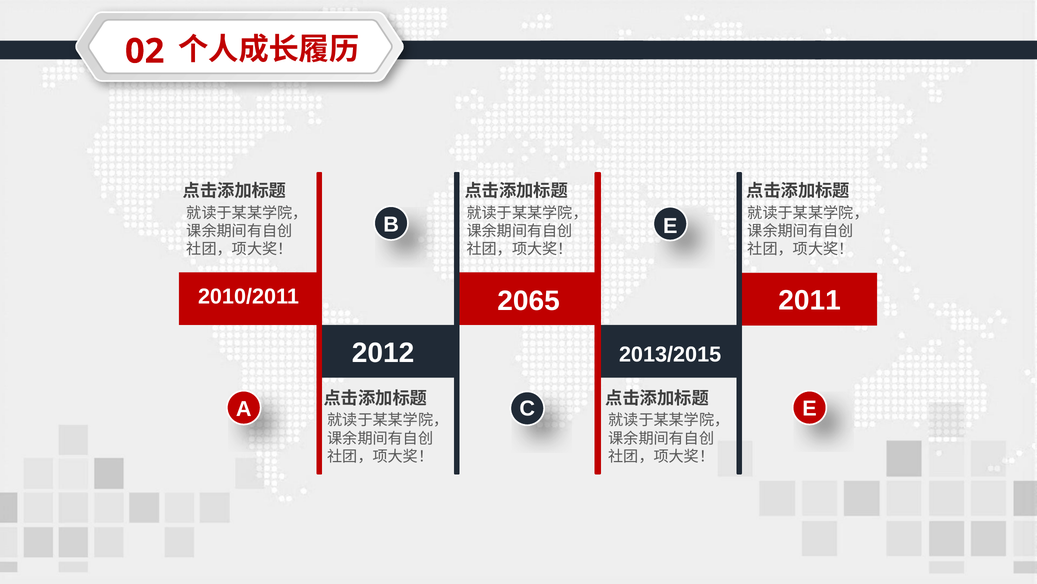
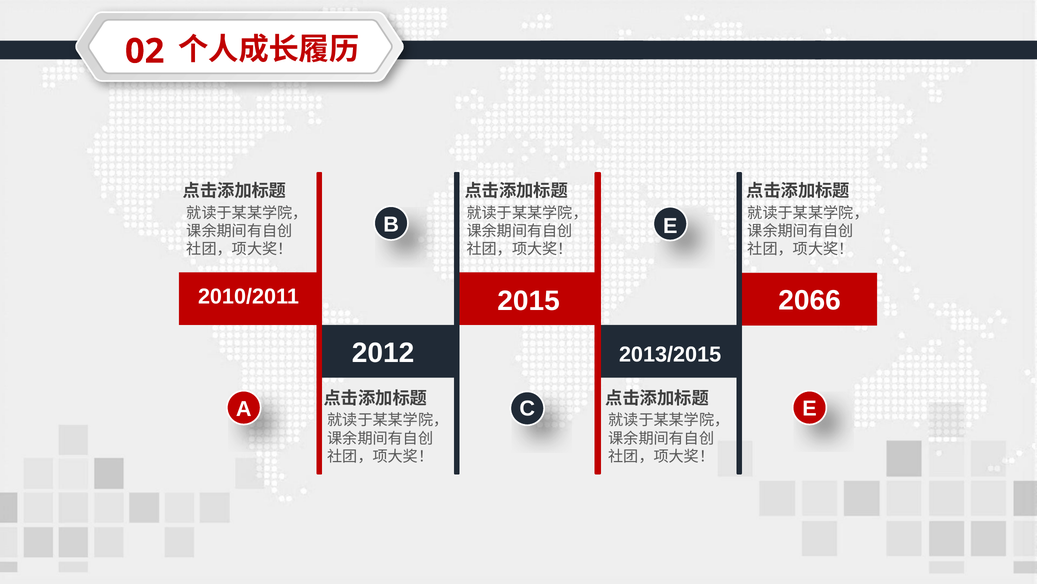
2011: 2011 -> 2066
2065: 2065 -> 2015
